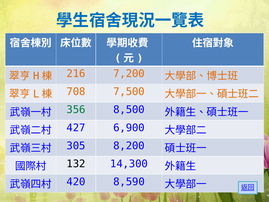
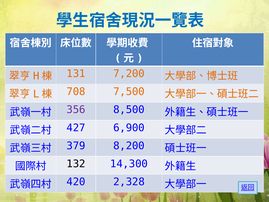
216: 216 -> 131
356 colour: green -> purple
305: 305 -> 379
8,590: 8,590 -> 2,328
